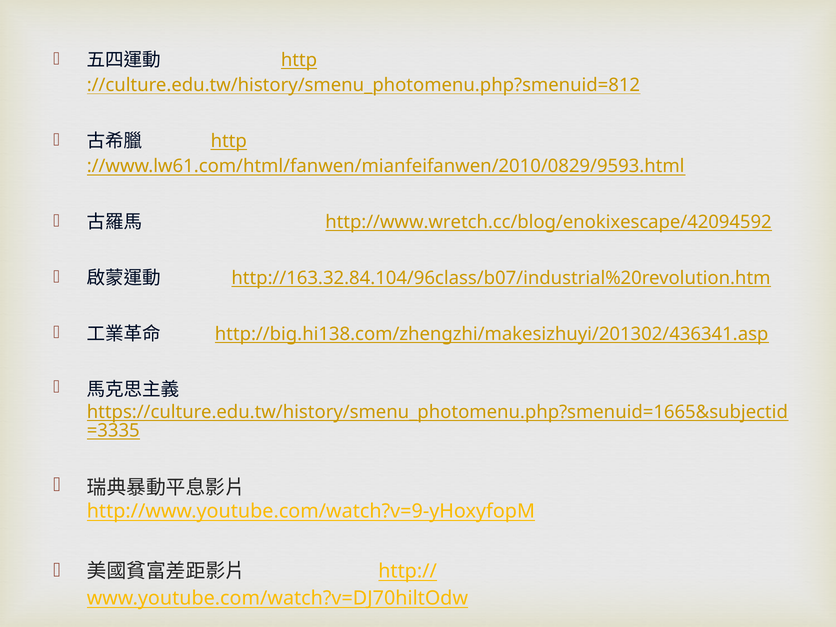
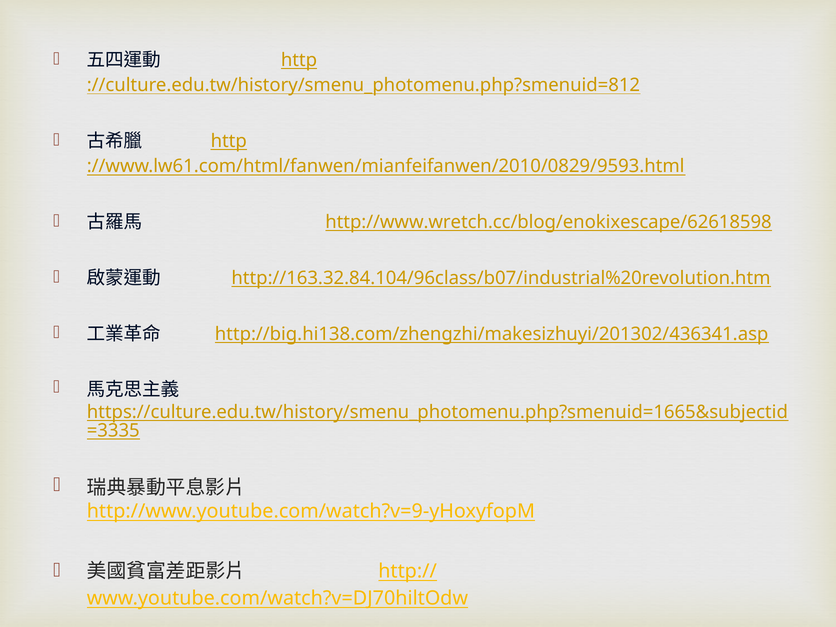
http://www.wretch.cc/blog/enokixescape/42094592: http://www.wretch.cc/blog/enokixescape/42094592 -> http://www.wretch.cc/blog/enokixescape/62618598
